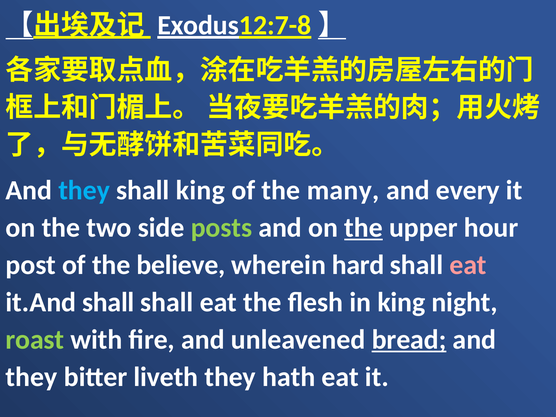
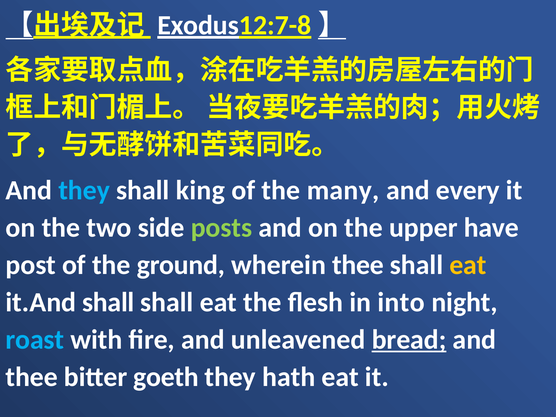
the at (363, 228) underline: present -> none
hour: hour -> have
believe: believe -> ground
wherein hard: hard -> thee
eat at (468, 265) colour: pink -> yellow
in king: king -> into
roast colour: light green -> light blue
they at (32, 377): they -> thee
liveth: liveth -> goeth
